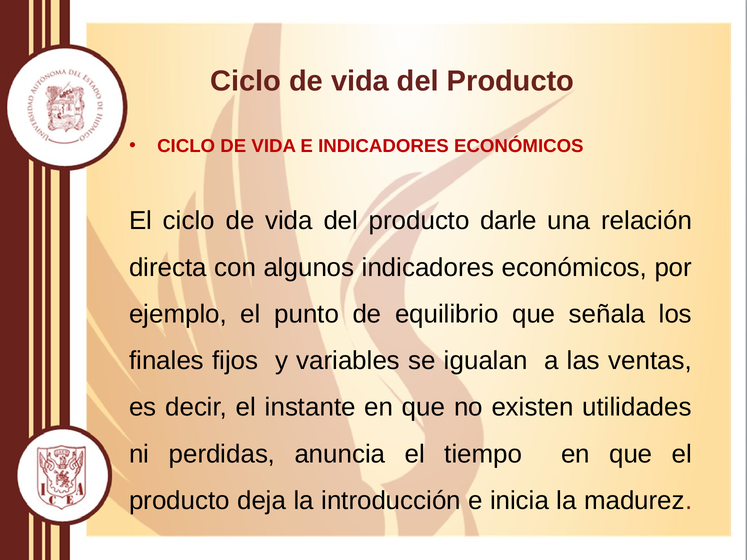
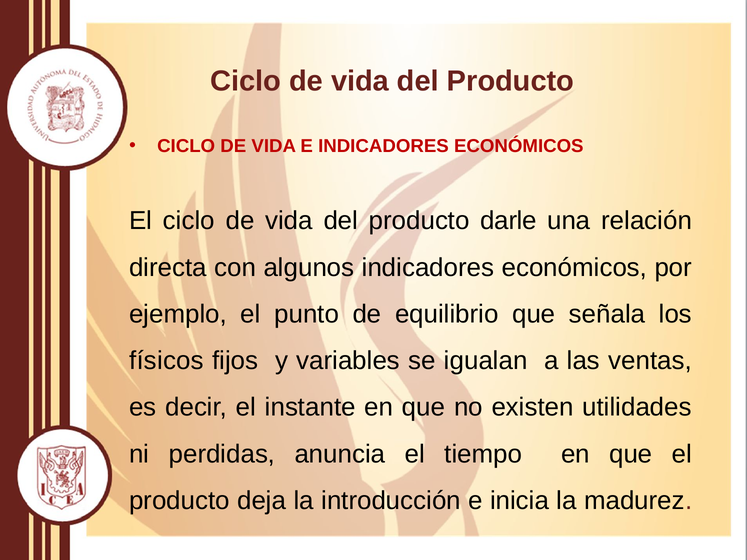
finales: finales -> físicos
